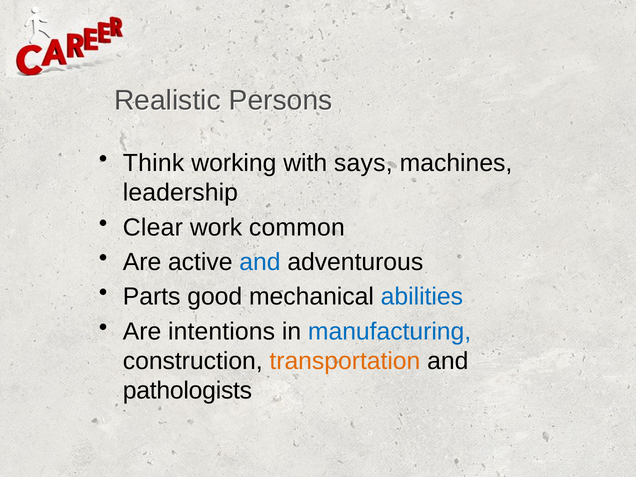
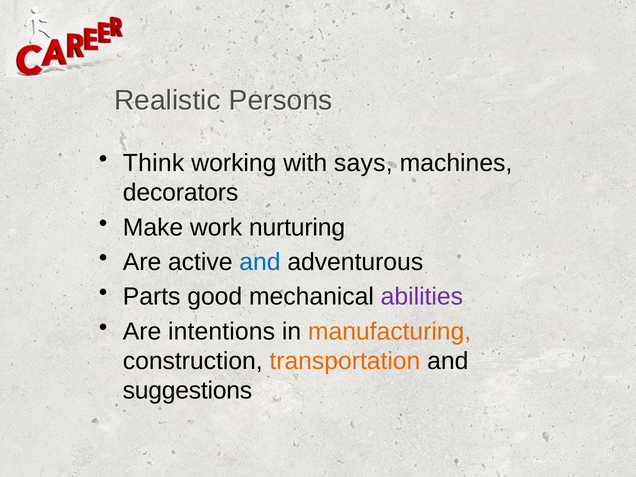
leadership: leadership -> decorators
Clear: Clear -> Make
common: common -> nurturing
abilities colour: blue -> purple
manufacturing colour: blue -> orange
pathologists: pathologists -> suggestions
